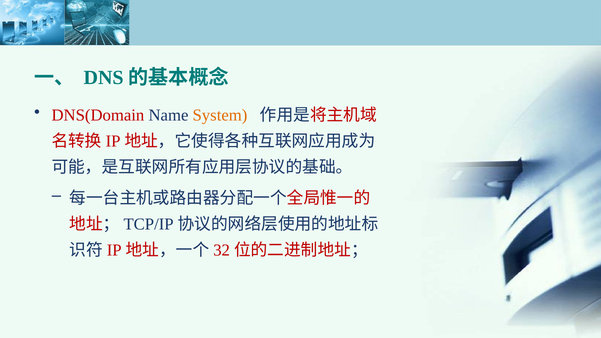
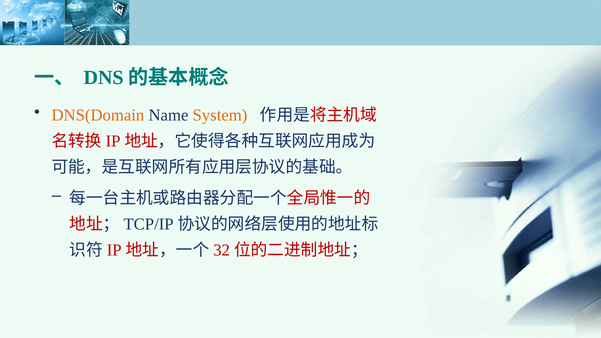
DNS(Domain colour: red -> orange
